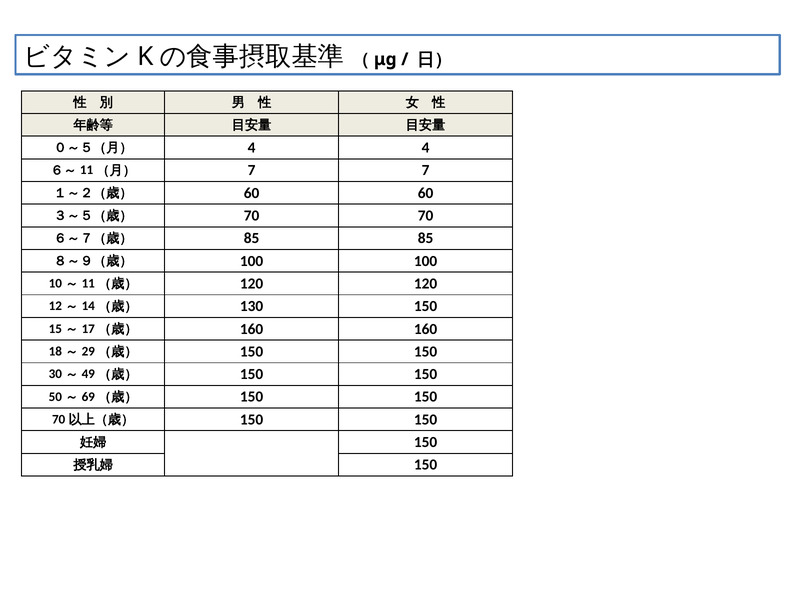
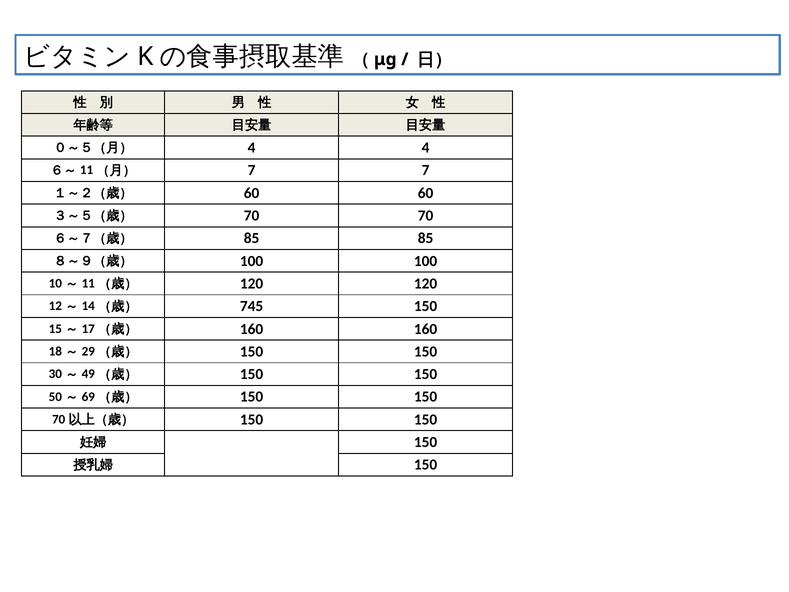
130: 130 -> 745
